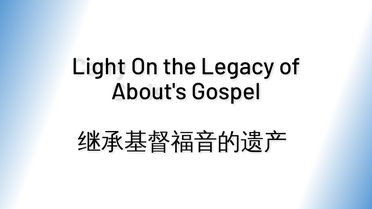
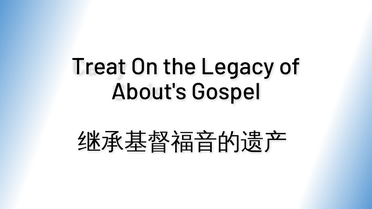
Light: Light -> Treat
